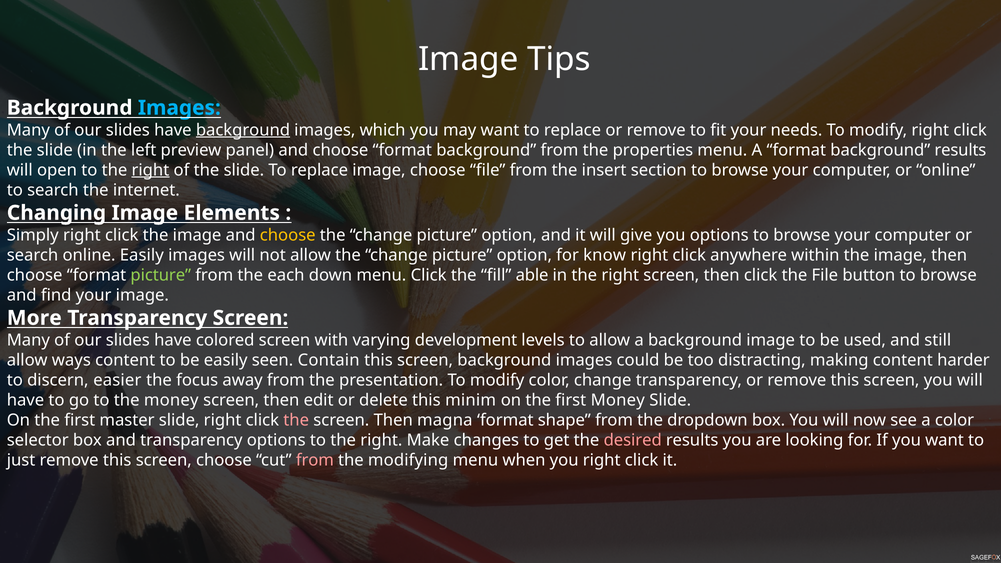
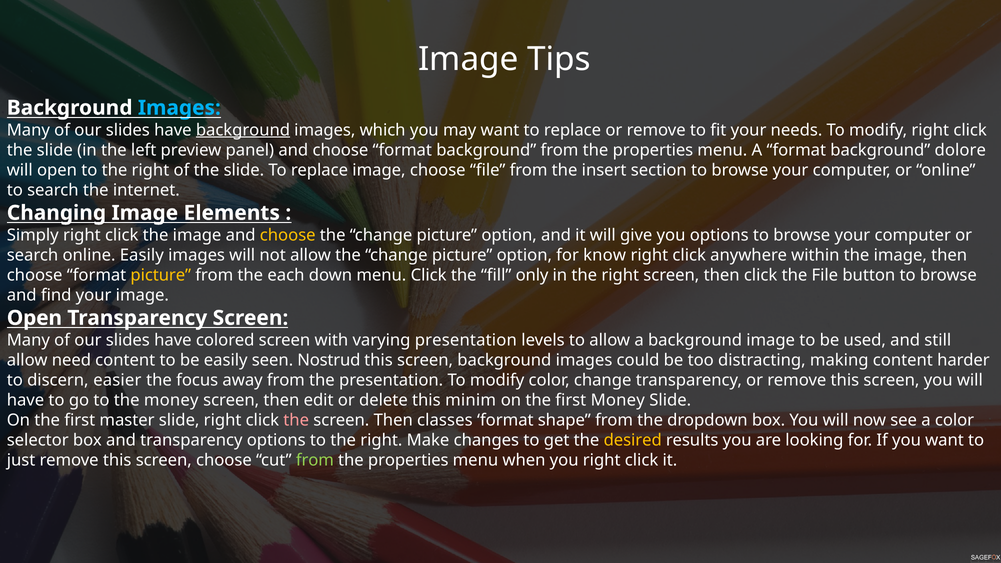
background results: results -> dolore
right at (150, 170) underline: present -> none
picture at (161, 275) colour: light green -> yellow
able: able -> only
More at (34, 318): More -> Open
varying development: development -> presentation
ways: ways -> need
Contain: Contain -> Nostrud
magna: magna -> classes
desired colour: pink -> yellow
from at (315, 460) colour: pink -> light green
modifying at (408, 460): modifying -> properties
